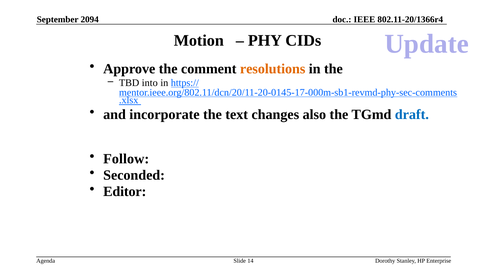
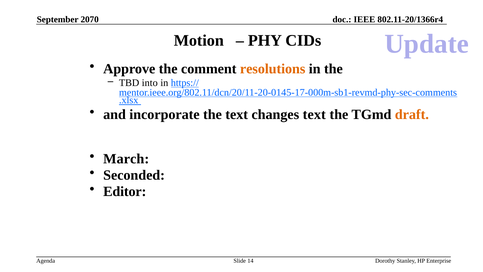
2094: 2094 -> 2070
changes also: also -> text
draft colour: blue -> orange
Follow: Follow -> March
